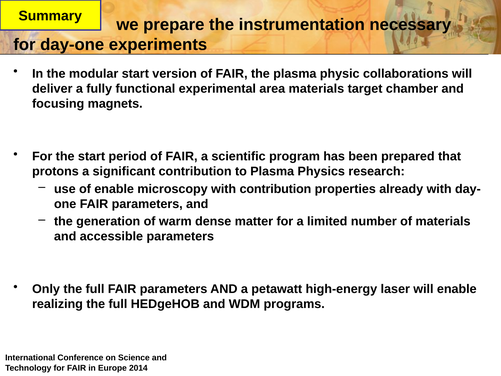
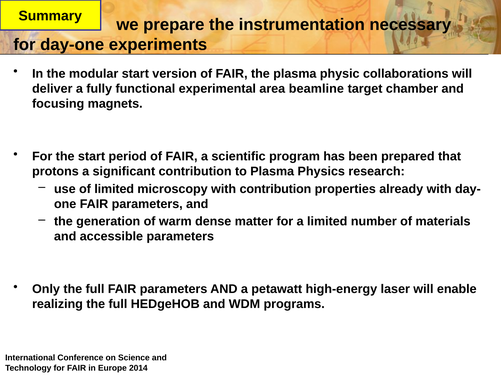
area materials: materials -> beamline
of enable: enable -> limited
